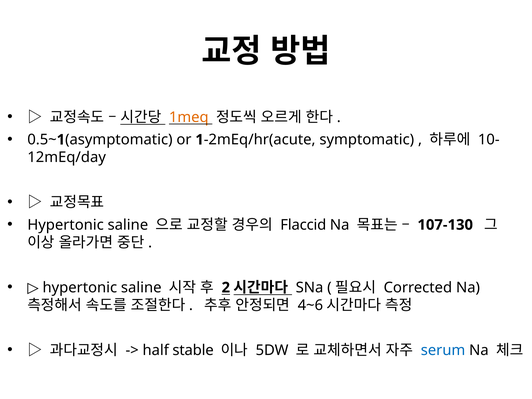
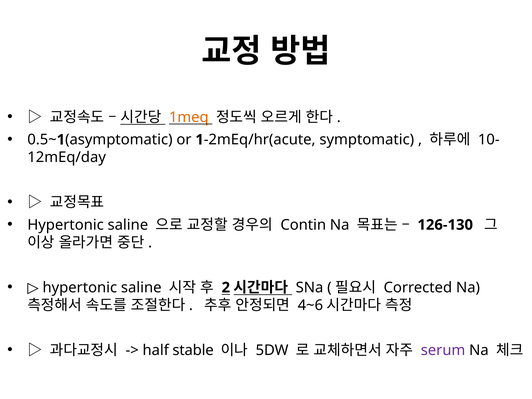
Flaccid: Flaccid -> Contin
107-130: 107-130 -> 126-130
serum colour: blue -> purple
